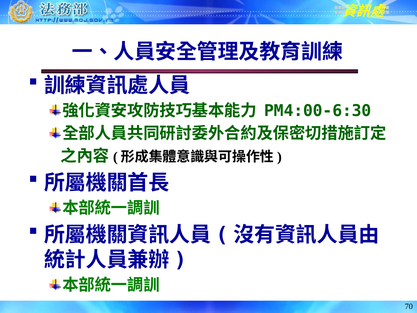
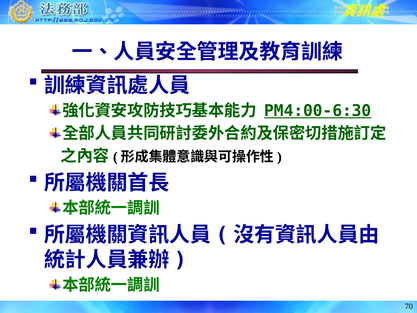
PM4:00-6:30 underline: none -> present
